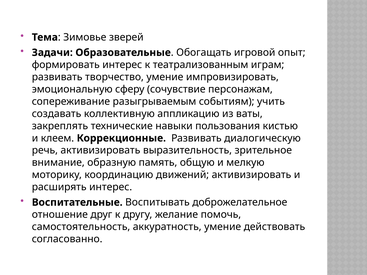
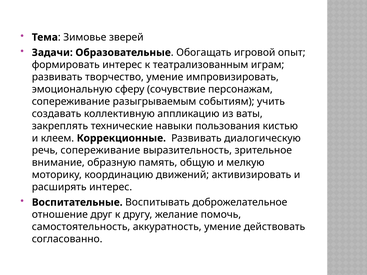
речь активизировать: активизировать -> сопереживание
